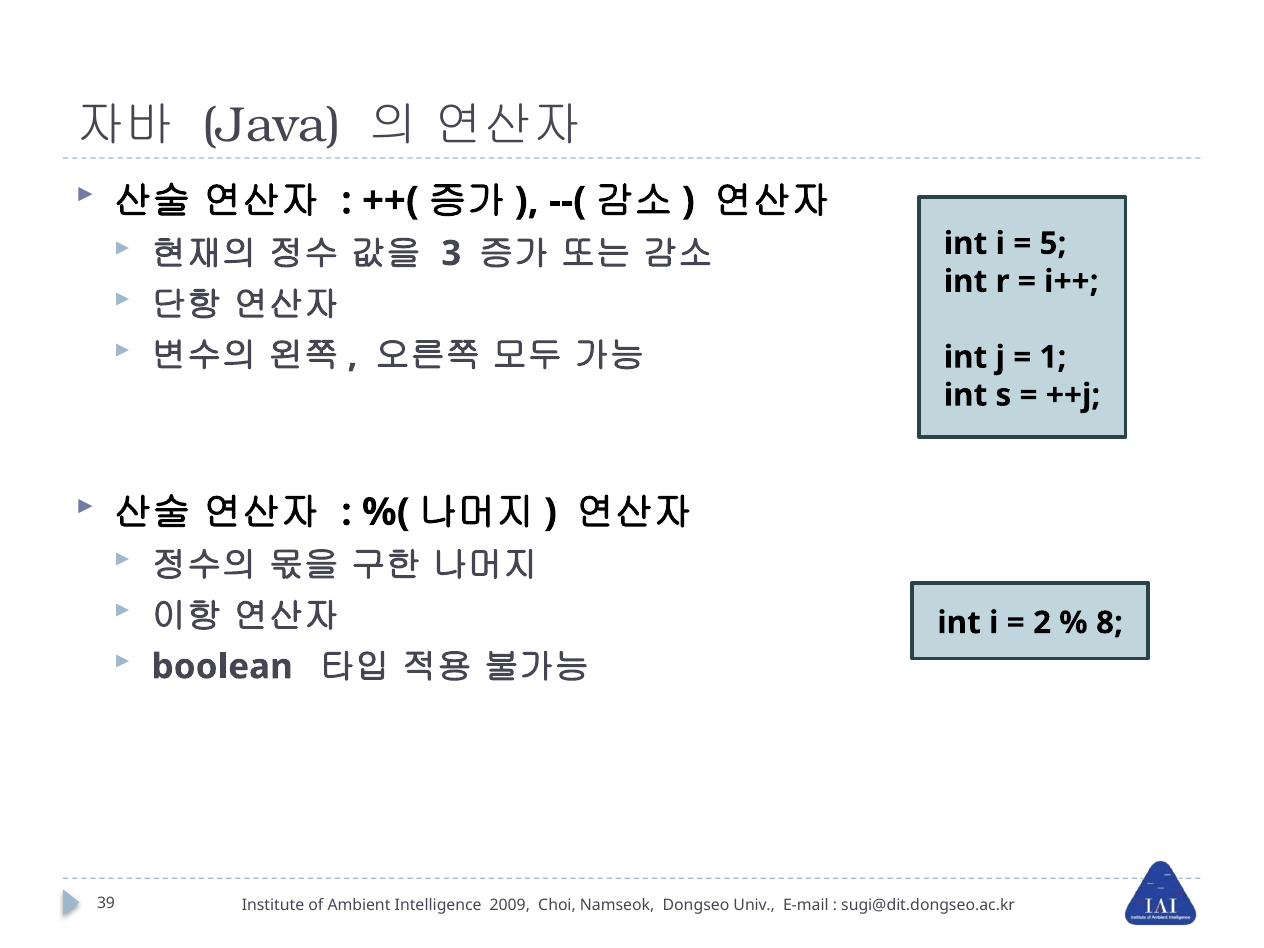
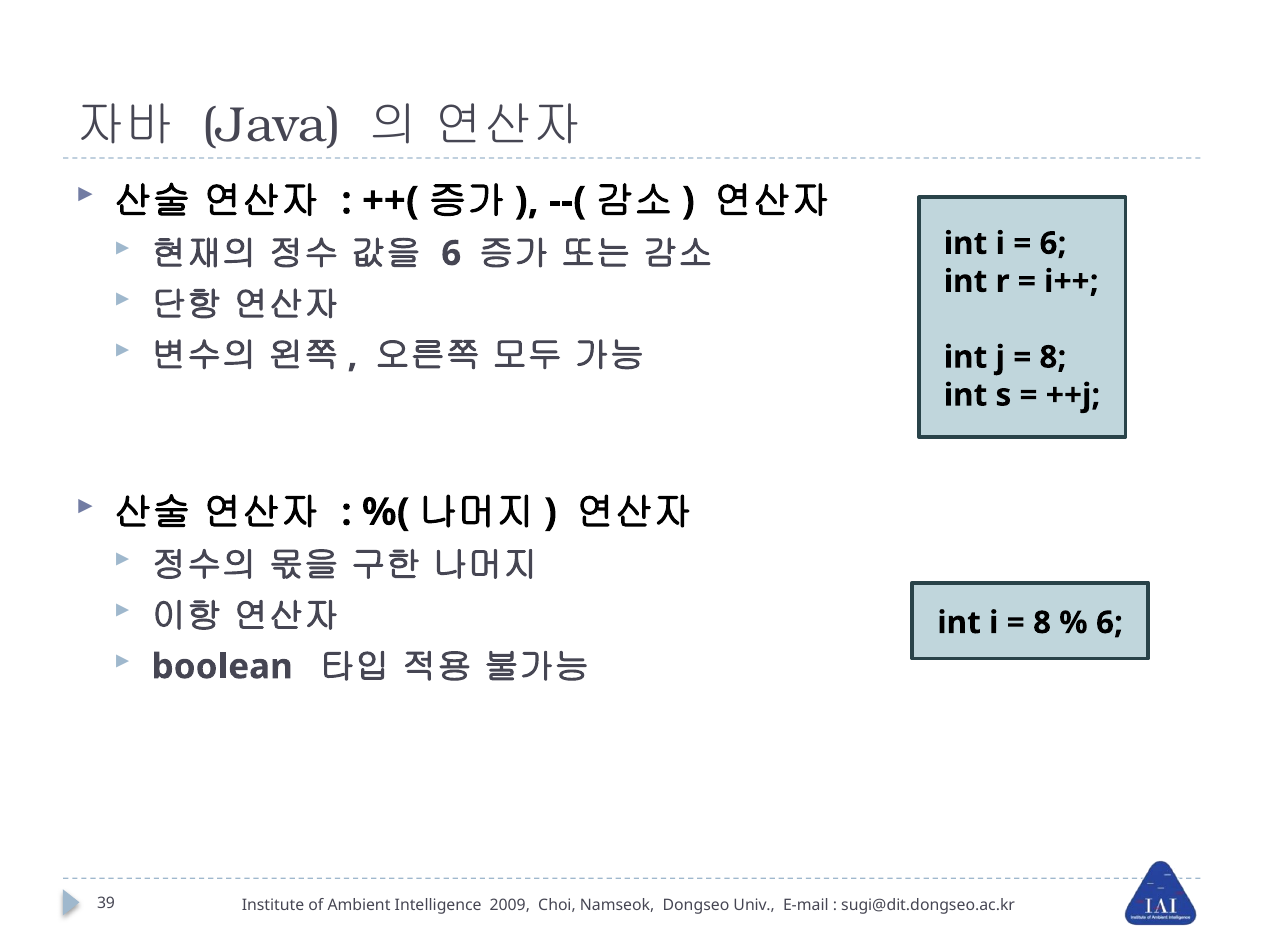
5 at (1053, 244): 5 -> 6
3 at (451, 253): 3 -> 6
1 at (1053, 357): 1 -> 8
2 at (1042, 623): 2 -> 8
8 at (1110, 623): 8 -> 6
